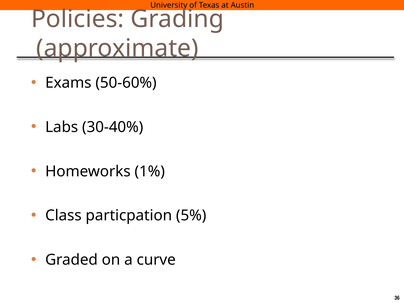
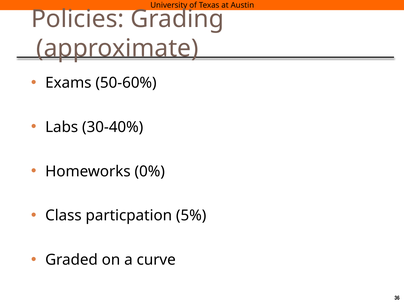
1%: 1% -> 0%
